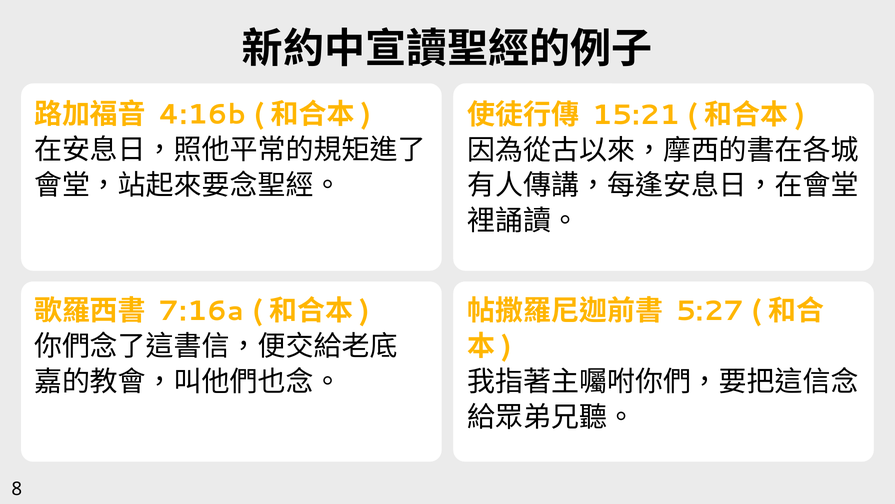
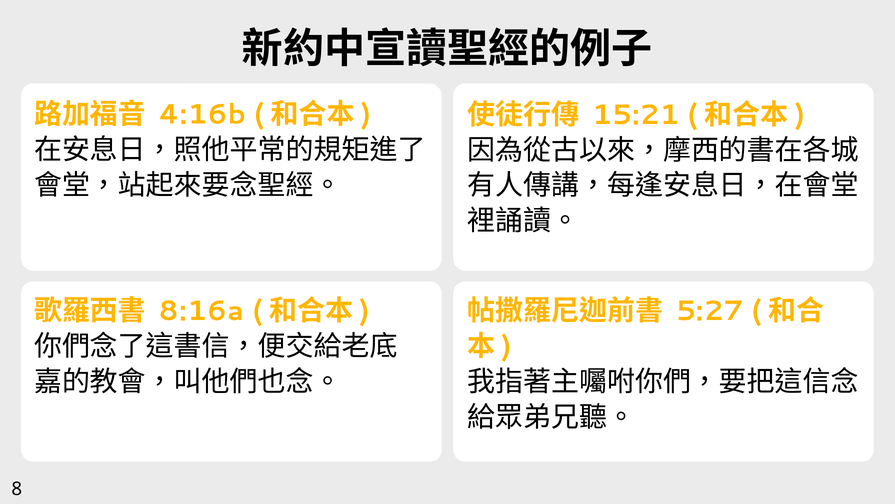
7:16a: 7:16a -> 8:16a
